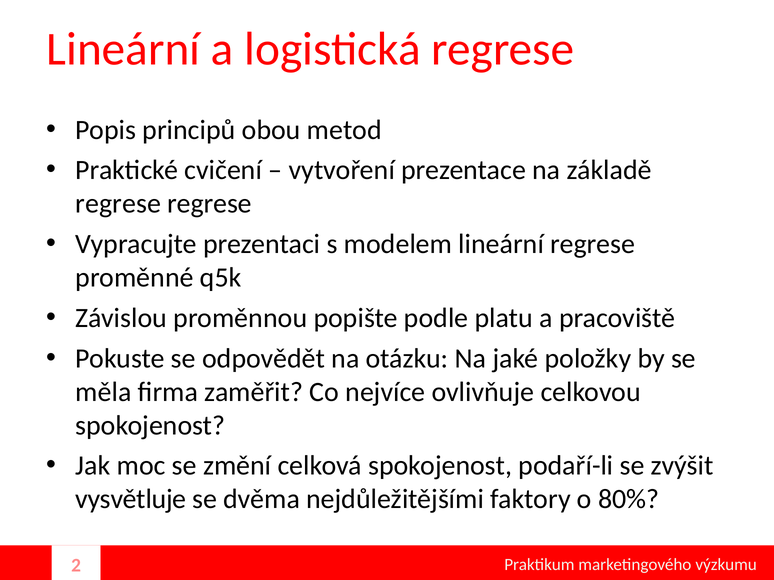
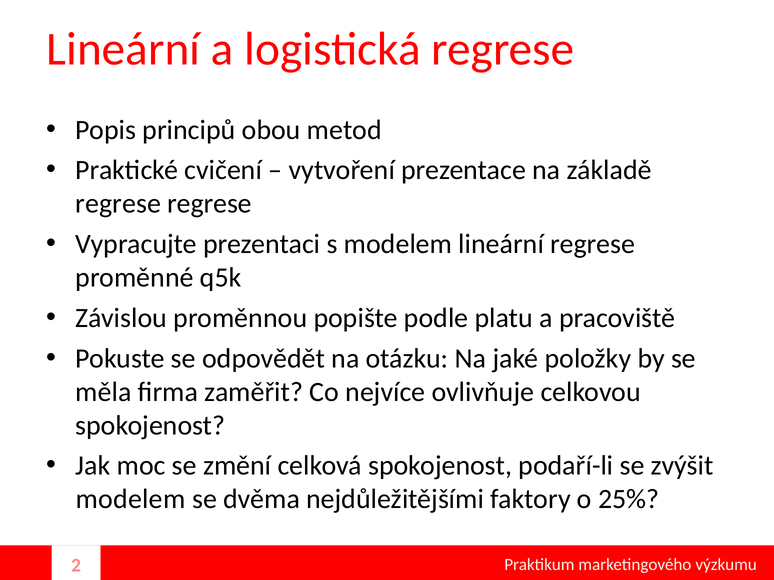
vysvětluje at (131, 500): vysvětluje -> modelem
80%: 80% -> 25%
